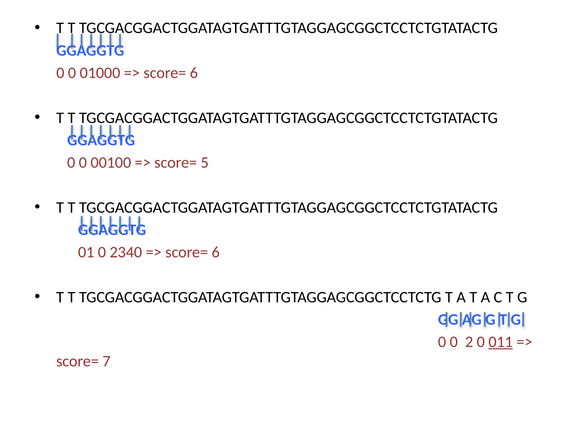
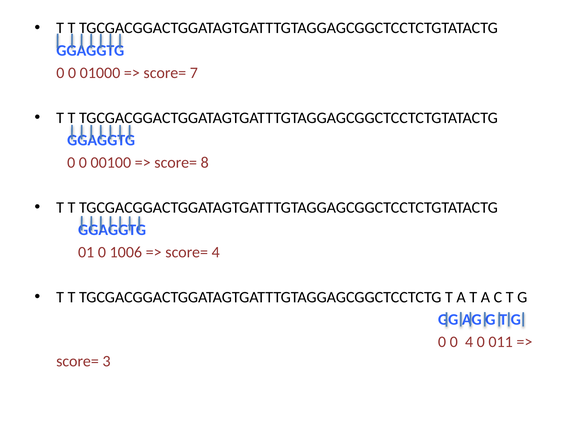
6 at (194, 73): 6 -> 7
5: 5 -> 8
2340: 2340 -> 1006
6 at (216, 252): 6 -> 4
0 2: 2 -> 4
011 underline: present -> none
7: 7 -> 3
